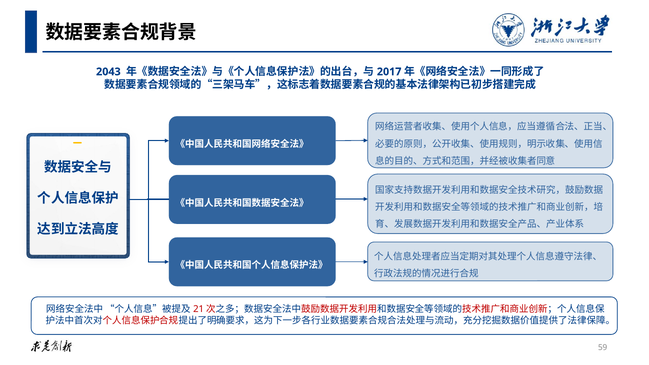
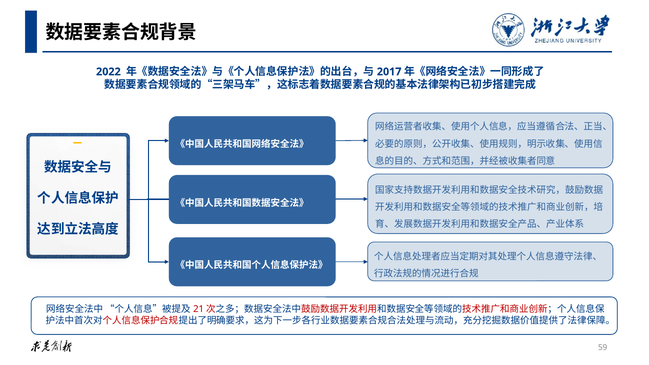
2043: 2043 -> 2022
